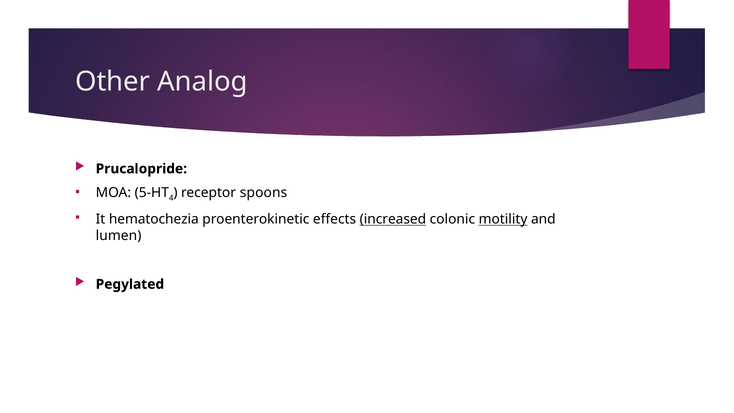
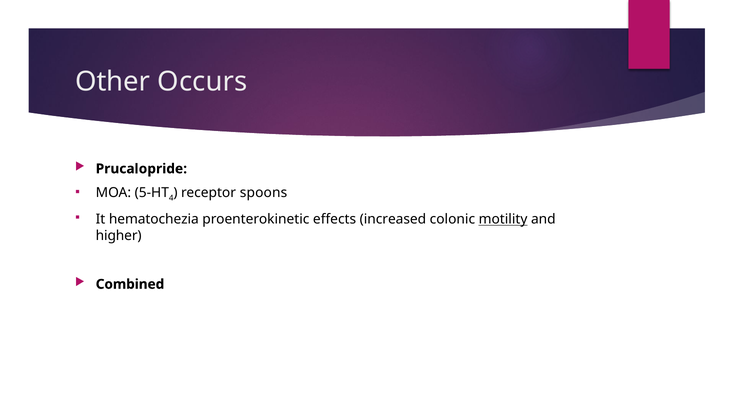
Analog: Analog -> Occurs
increased underline: present -> none
lumen: lumen -> higher
Pegylated: Pegylated -> Combined
